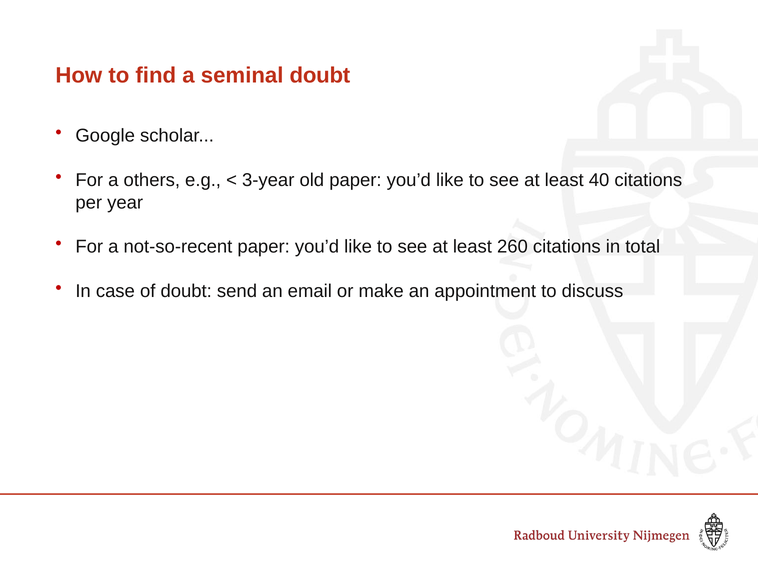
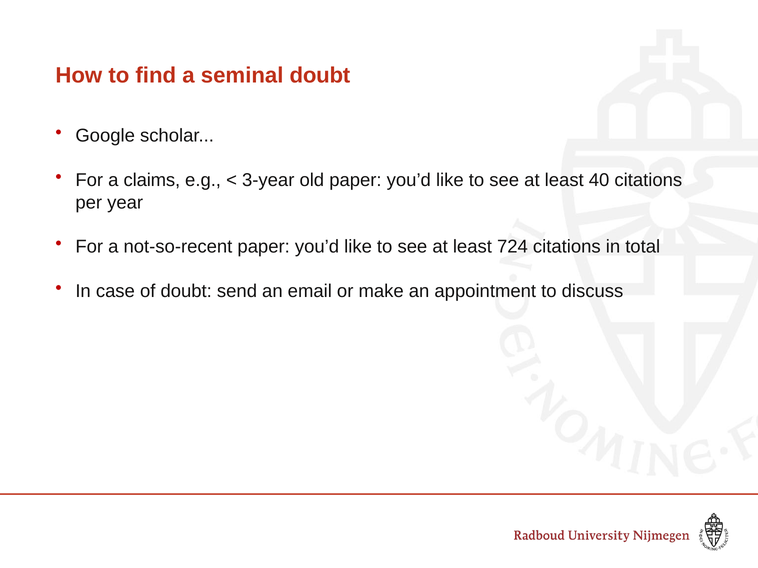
others: others -> claims
260: 260 -> 724
